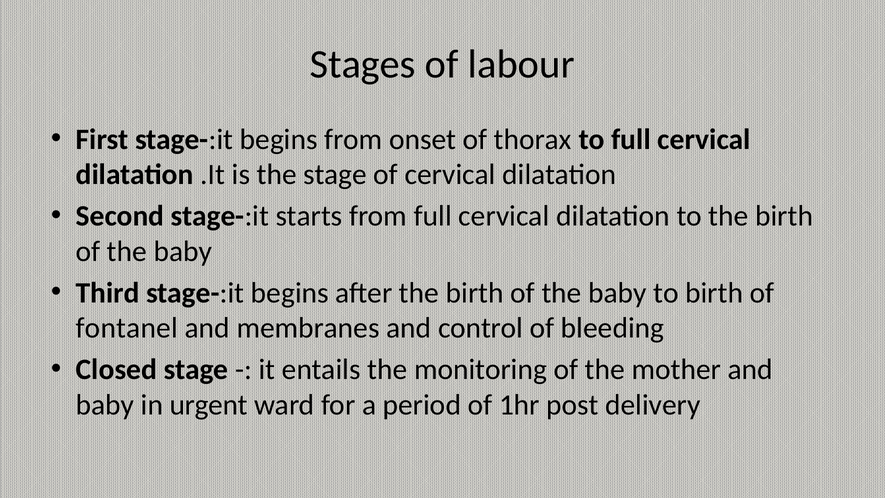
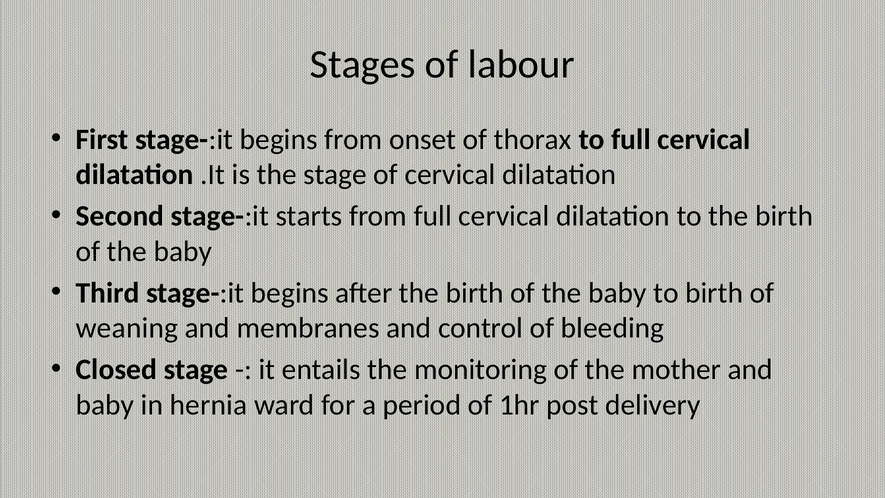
fontanel: fontanel -> weaning
urgent: urgent -> hernia
